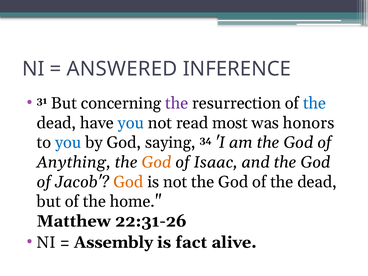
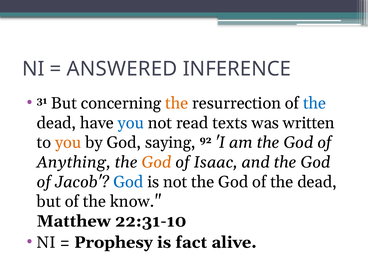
the at (177, 103) colour: purple -> orange
most: most -> texts
honors: honors -> written
you at (68, 143) colour: blue -> orange
34: 34 -> 92
God at (128, 182) colour: orange -> blue
home: home -> know
22:31-26: 22:31-26 -> 22:31-10
Assembly: Assembly -> Prophesy
